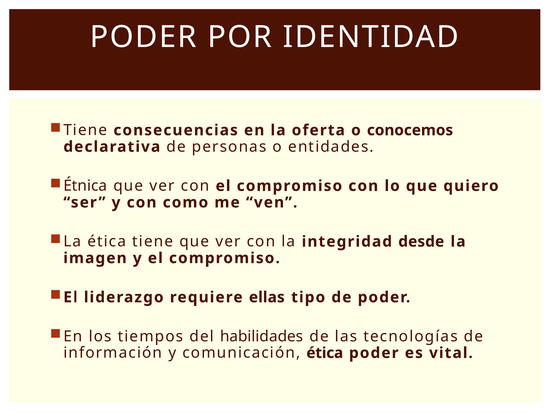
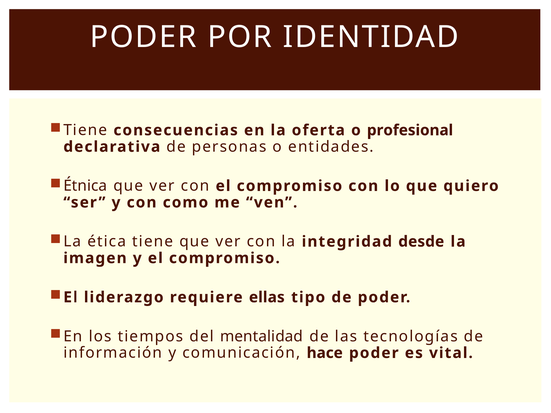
conocemos: conocemos -> profesional
habilidades: habilidades -> mentalidad
comunicación ética: ética -> hace
